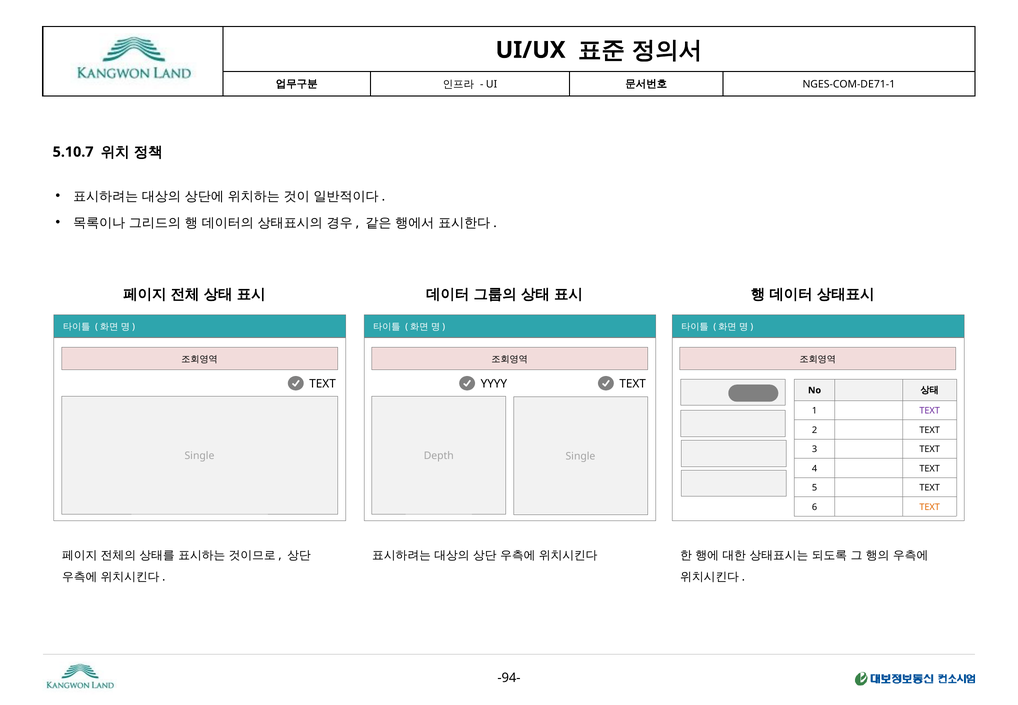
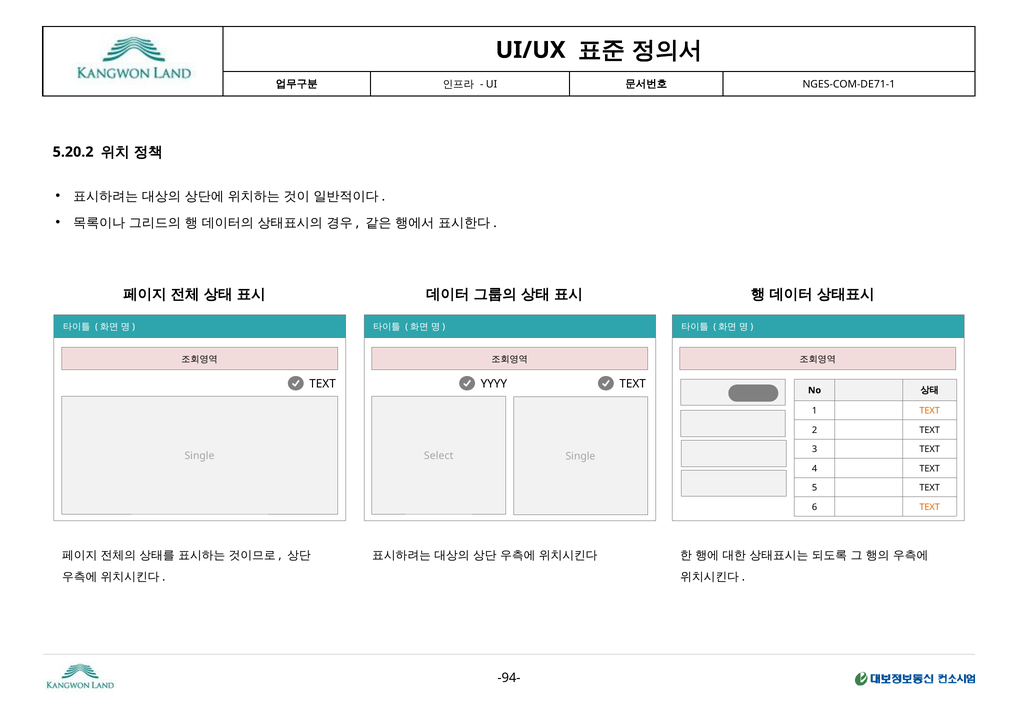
5.10.7: 5.10.7 -> 5.20.2
TEXT at (930, 411) colour: purple -> orange
Depth: Depth -> Select
